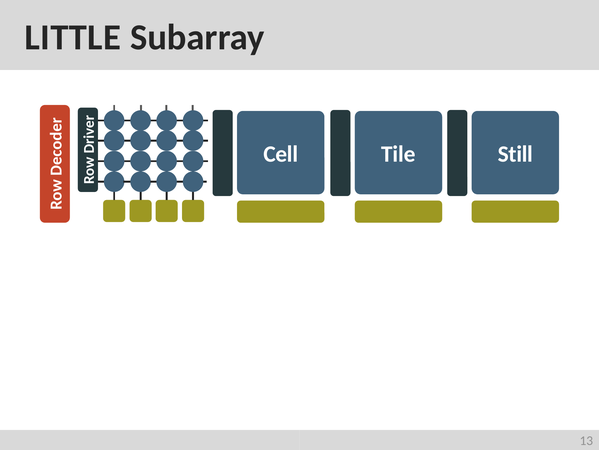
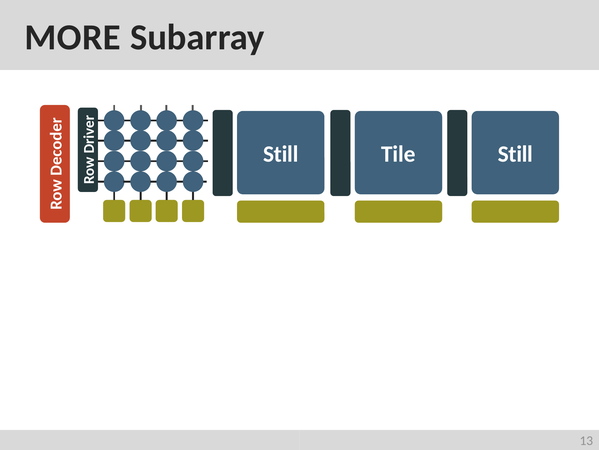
LITTLE: LITTLE -> MORE
Cell at (281, 154): Cell -> Still
